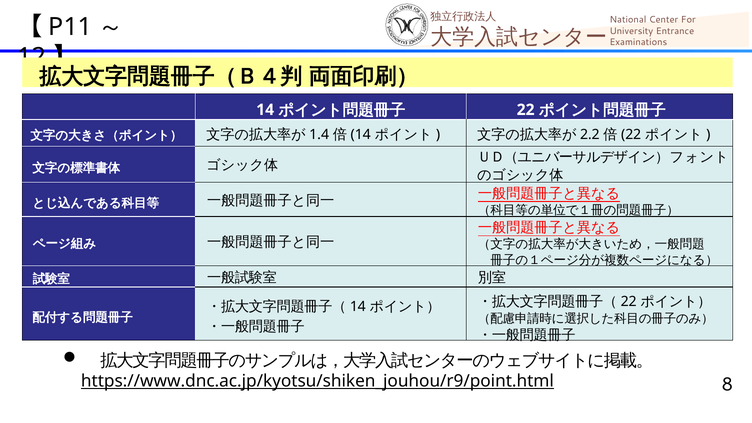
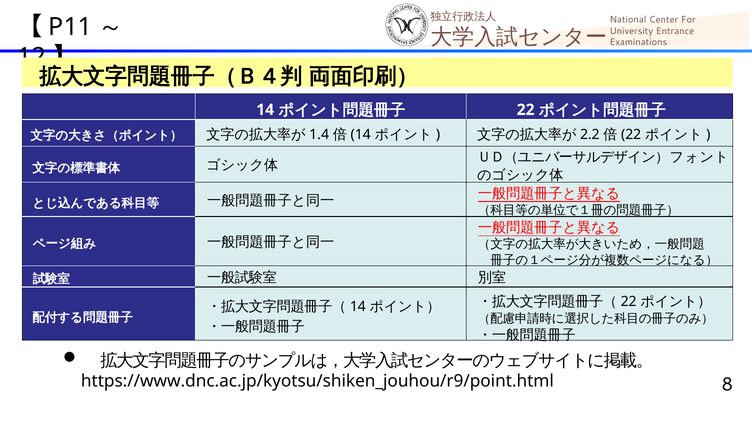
https://www.dnc.ac.jp/kyotsu/shiken_jouhou/r9/point.html underline: present -> none
